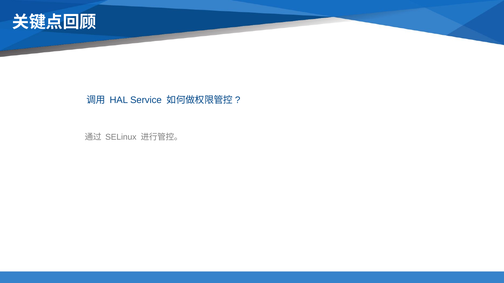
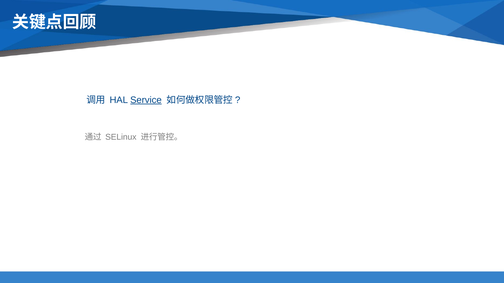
Service underline: none -> present
